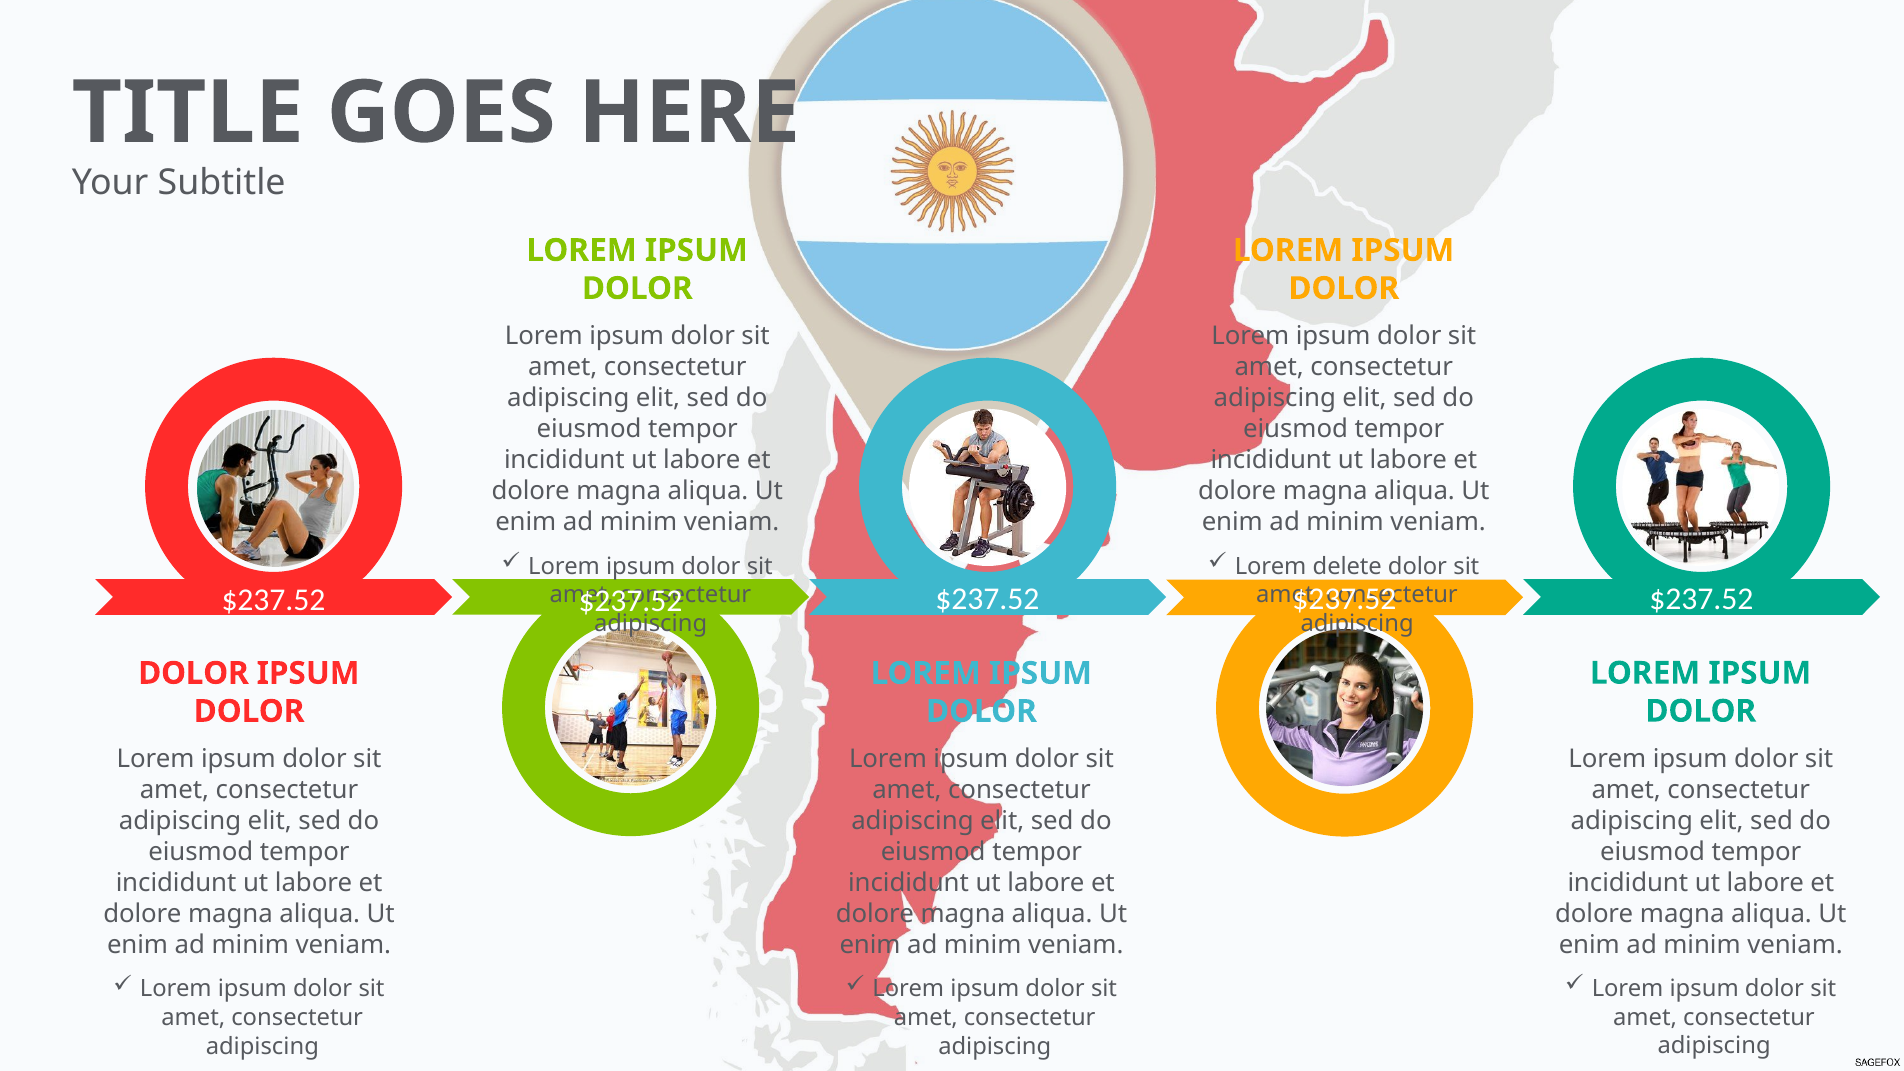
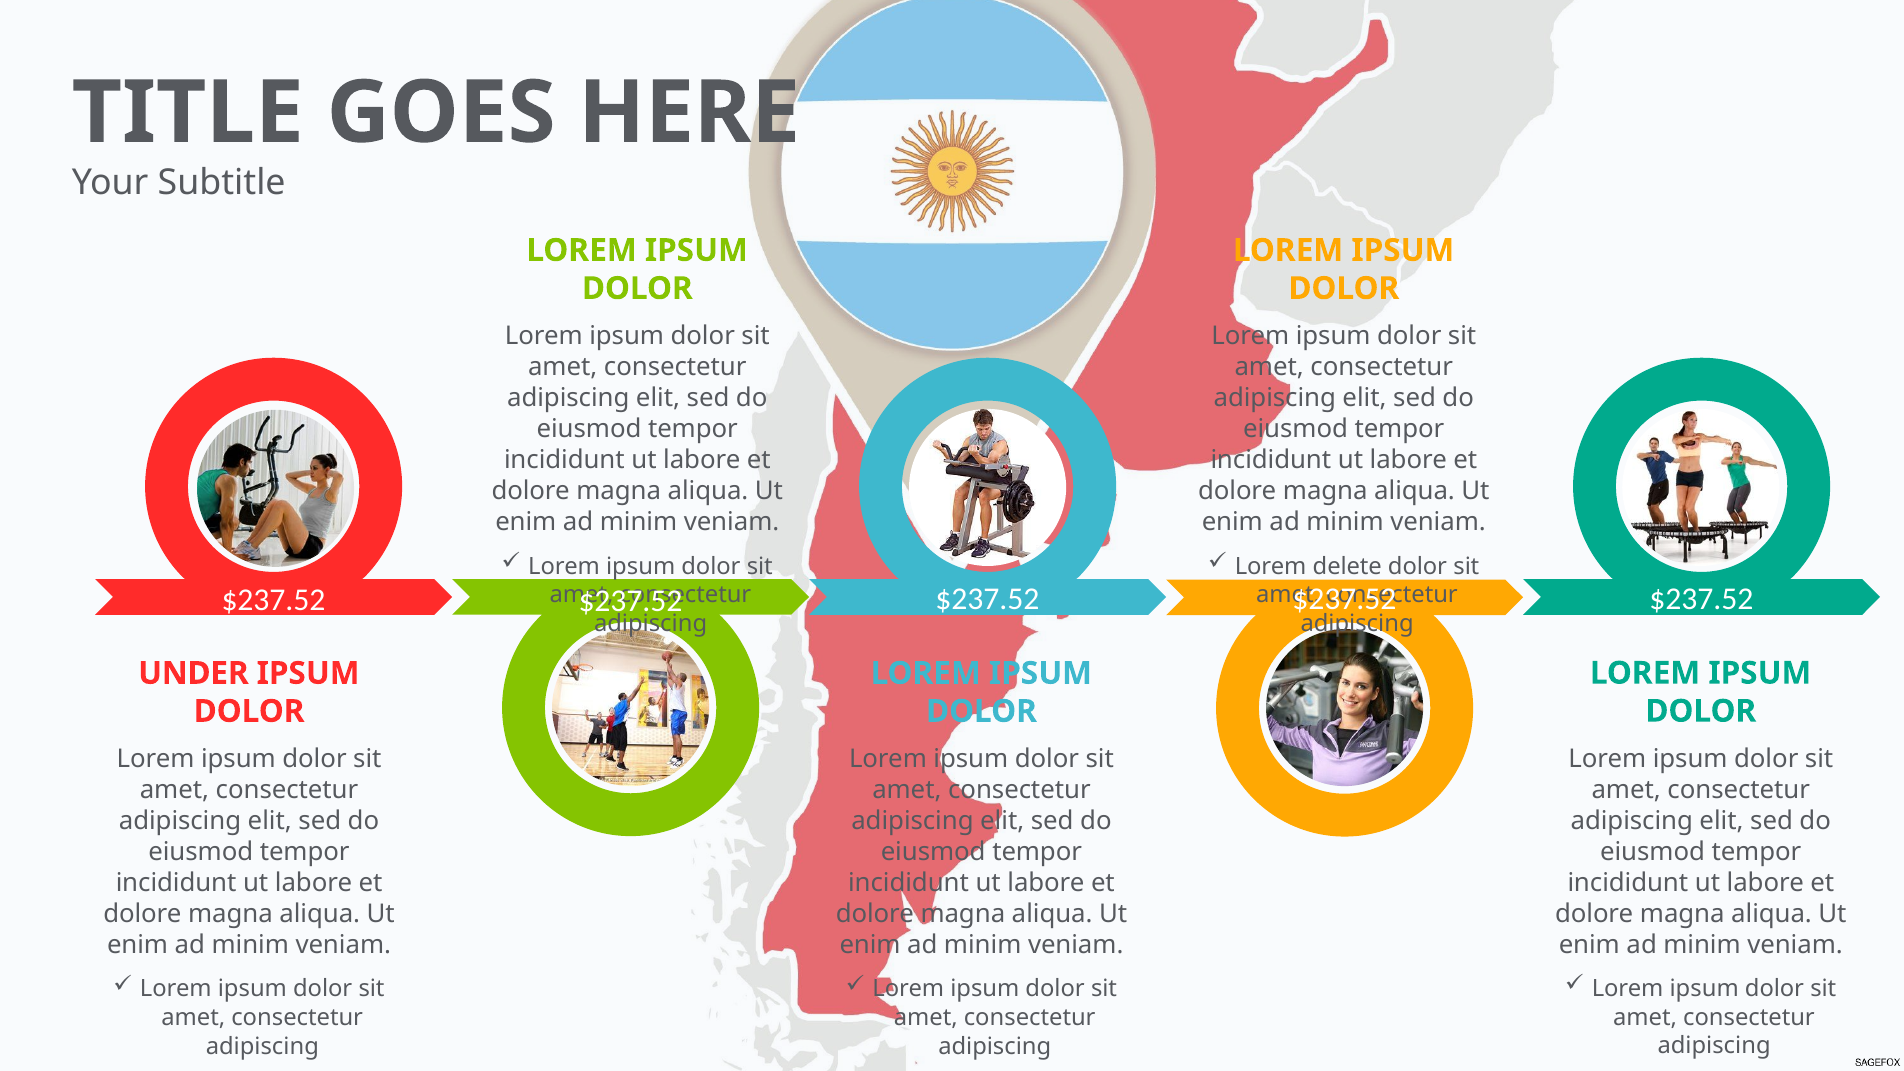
DOLOR at (193, 673): DOLOR -> UNDER
